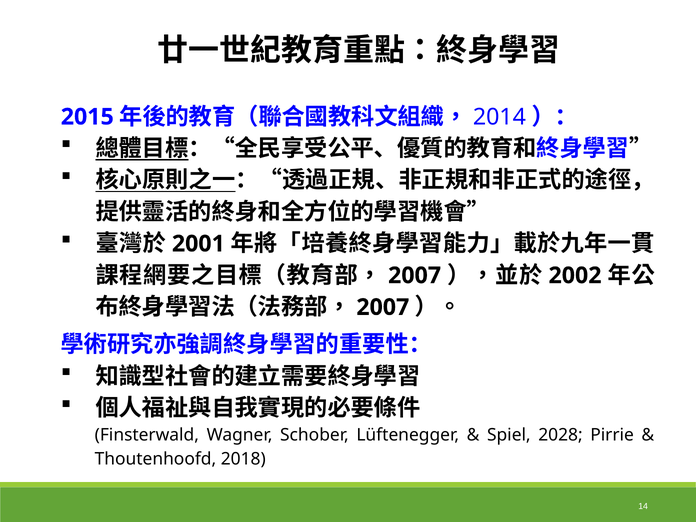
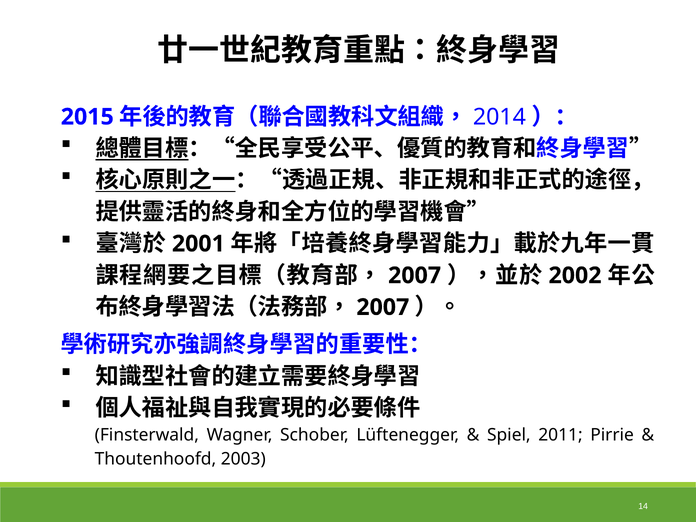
2028: 2028 -> 2011
2018: 2018 -> 2003
